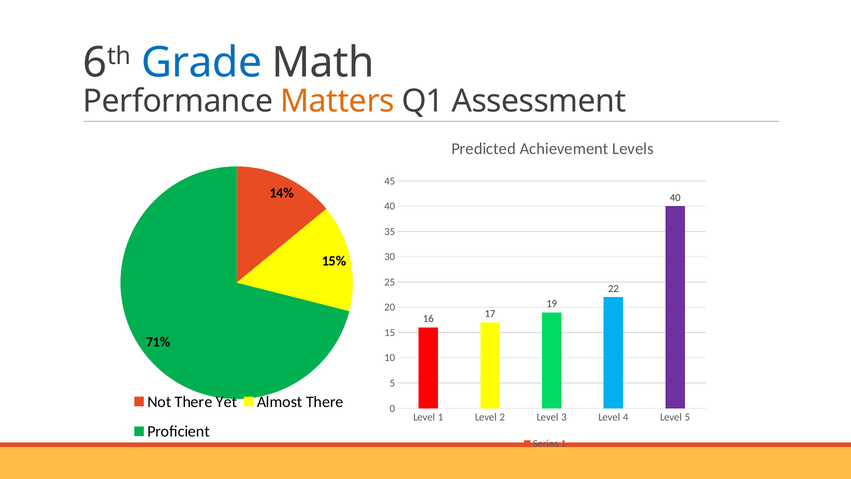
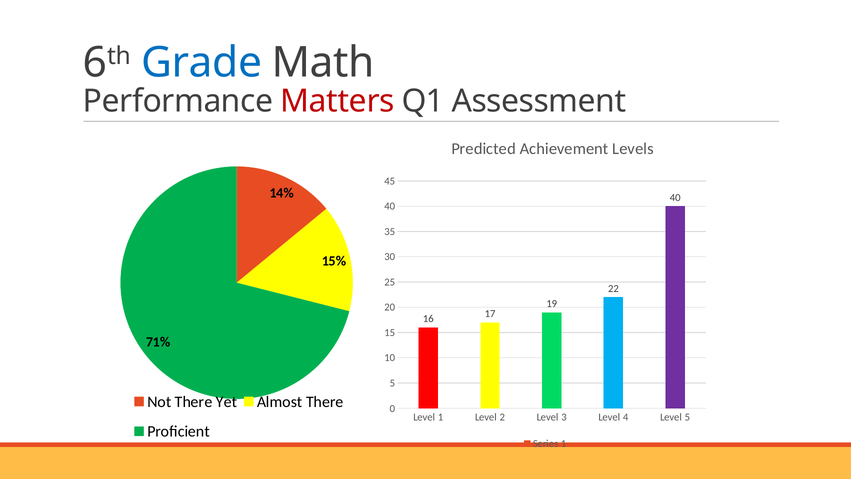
Matters colour: orange -> red
